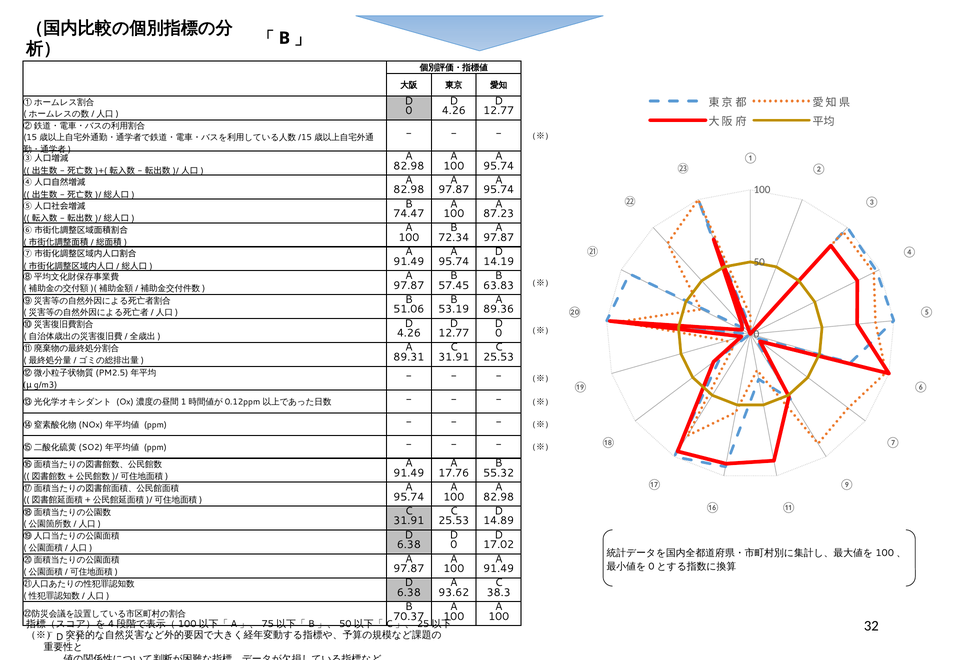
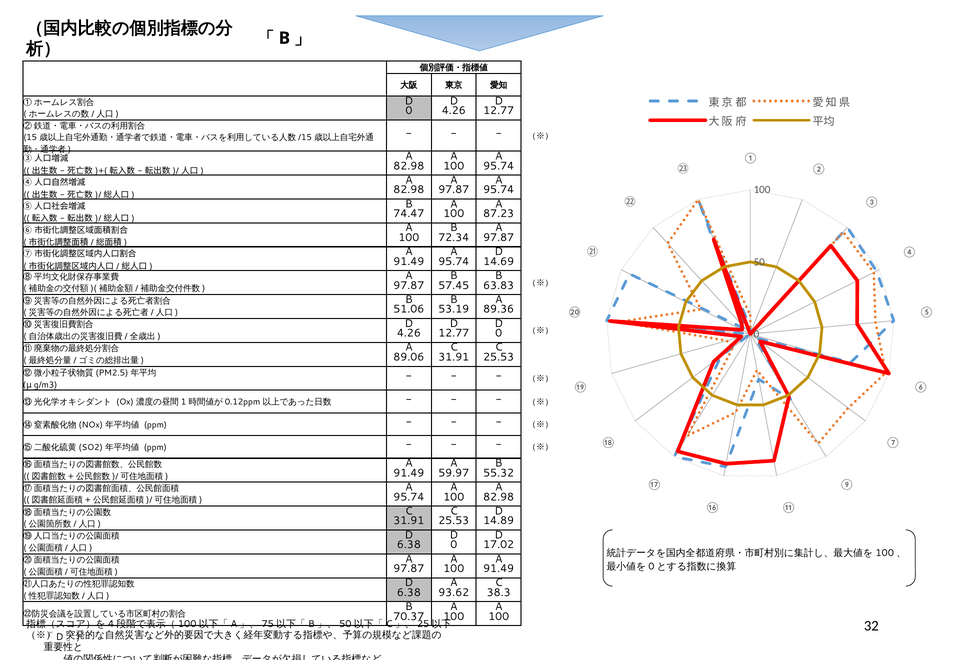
14.19: 14.19 -> 14.69
89.31: 89.31 -> 89.06
17.76: 17.76 -> 59.97
